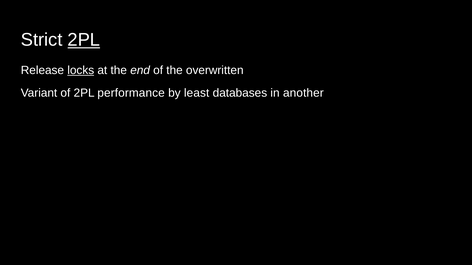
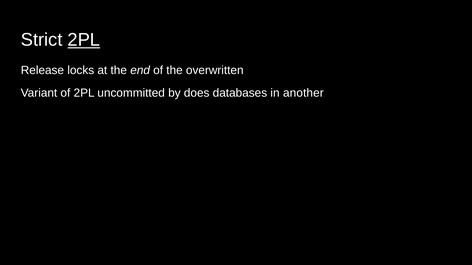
locks underline: present -> none
performance: performance -> uncommitted
least: least -> does
